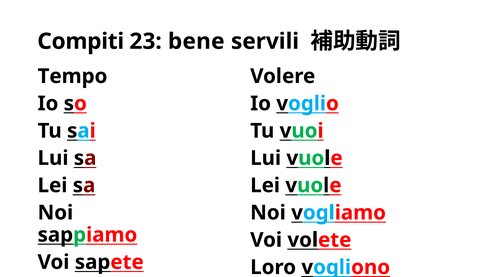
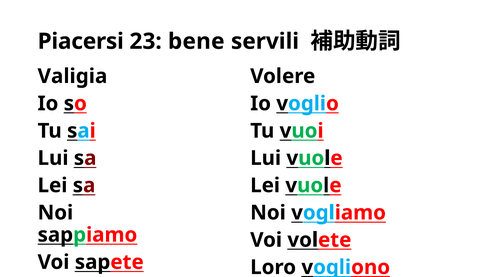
Compiti: Compiti -> Piacersi
Tempo: Tempo -> Valigia
